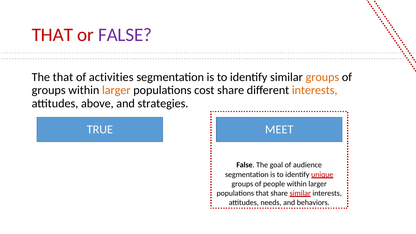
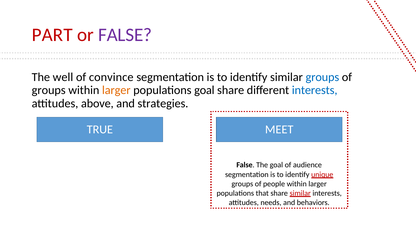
THAT at (52, 35): THAT -> PART
The that: that -> well
activities: activities -> convince
groups at (322, 77) colour: orange -> blue
populations cost: cost -> goal
interests at (315, 90) colour: orange -> blue
